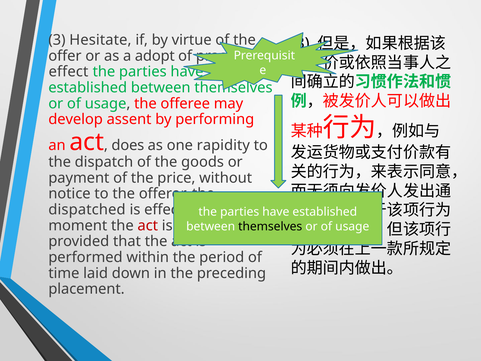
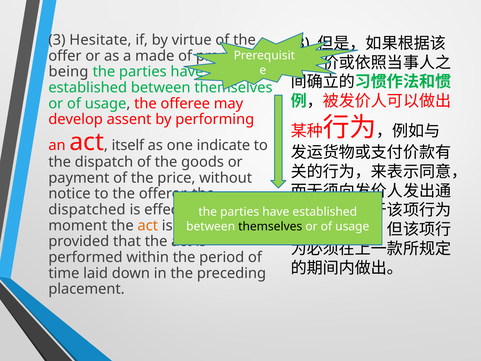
adopt: adopt -> made
effect: effect -> being
does: does -> itself
rapidity: rapidity -> indicate
act at (148, 225) colour: red -> orange
